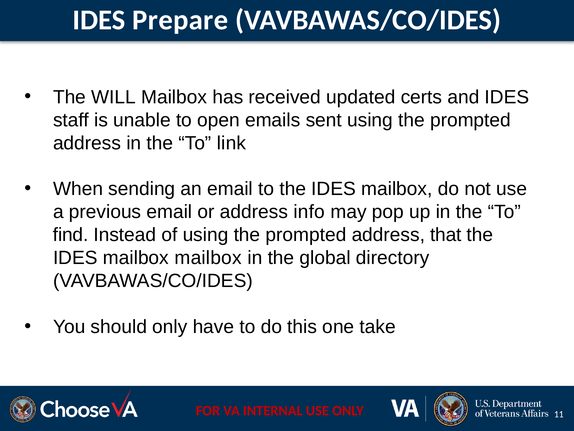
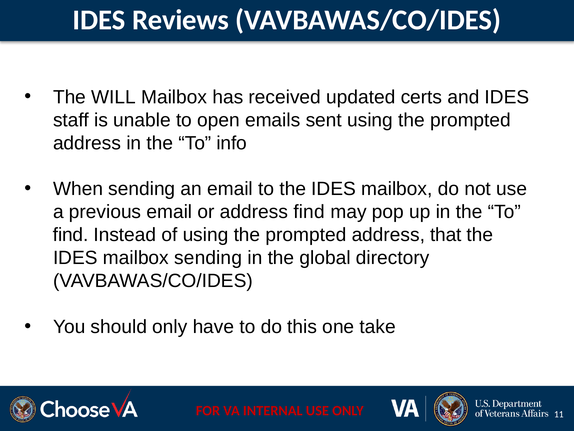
Prepare: Prepare -> Reviews
link: link -> info
address info: info -> find
mailbox mailbox: mailbox -> sending
